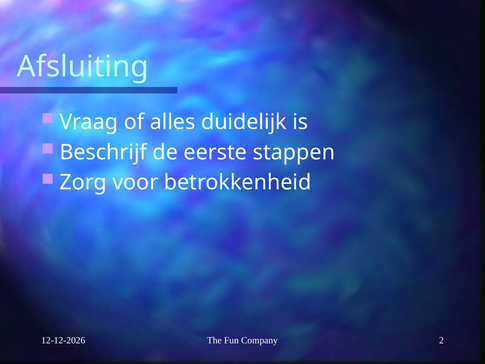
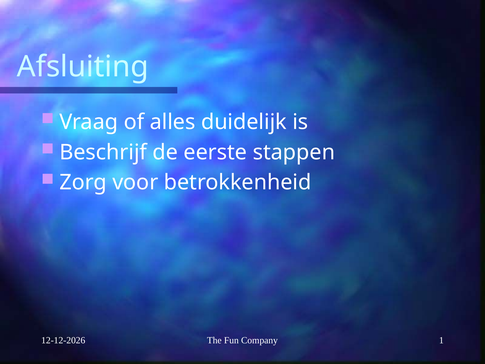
2: 2 -> 1
